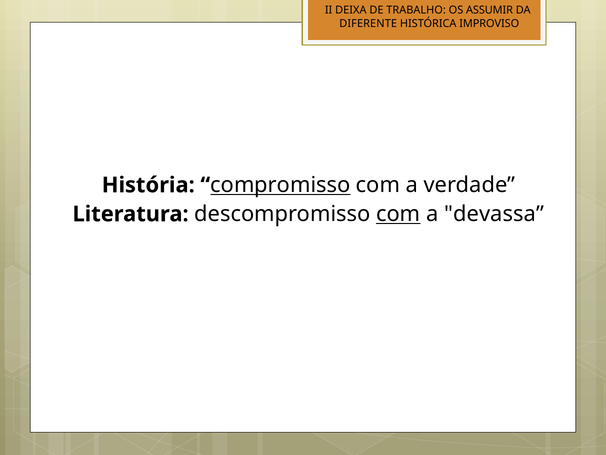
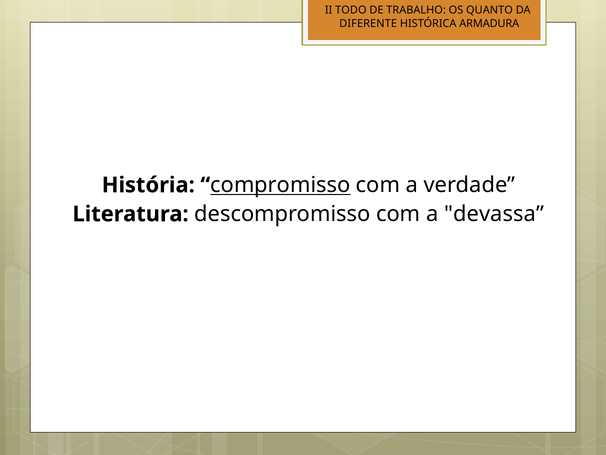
DEIXA: DEIXA -> TODO
ASSUMIR: ASSUMIR -> QUANTO
IMPROVISO: IMPROVISO -> ARMADURA
com at (398, 214) underline: present -> none
